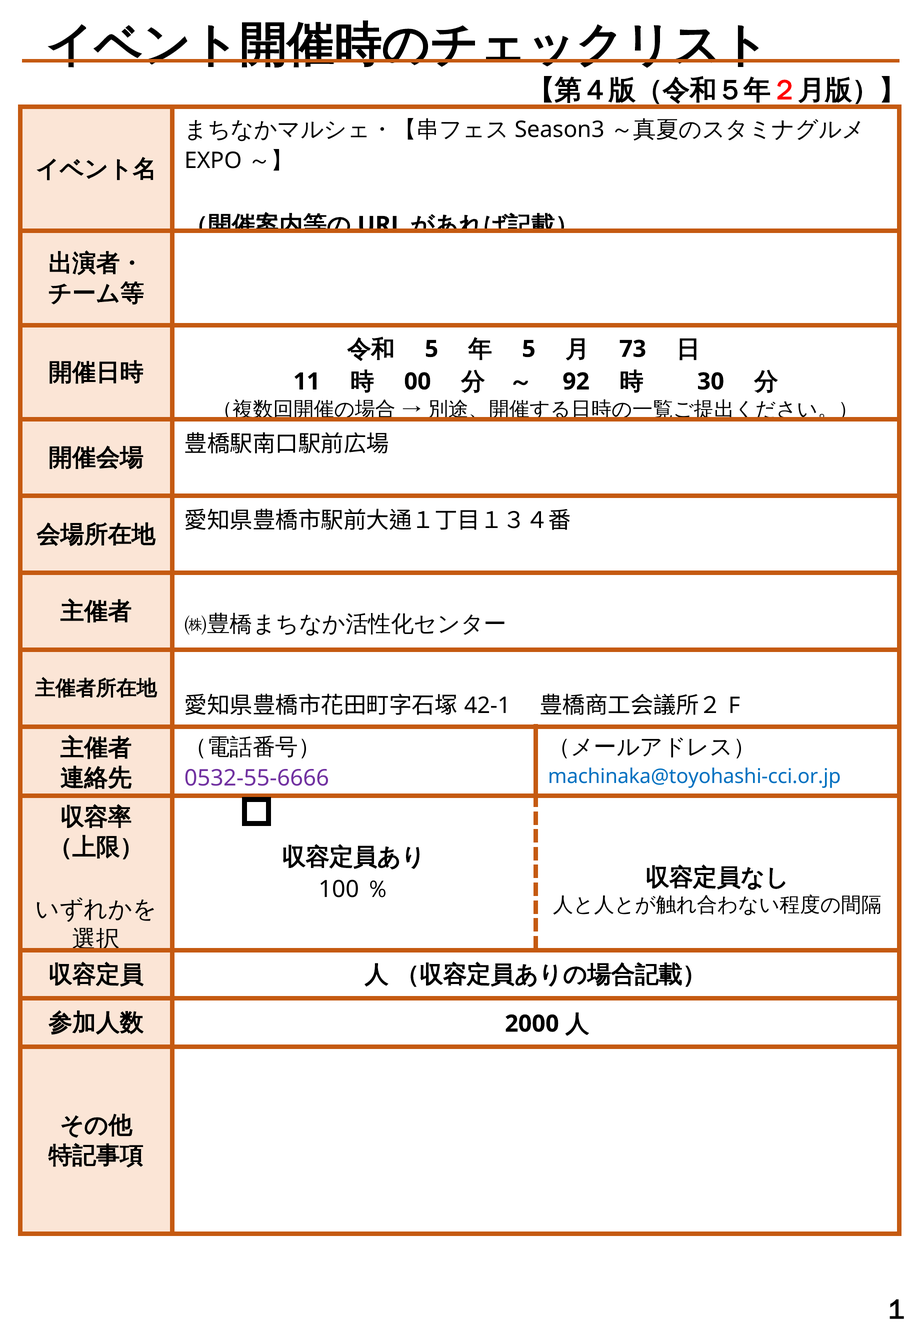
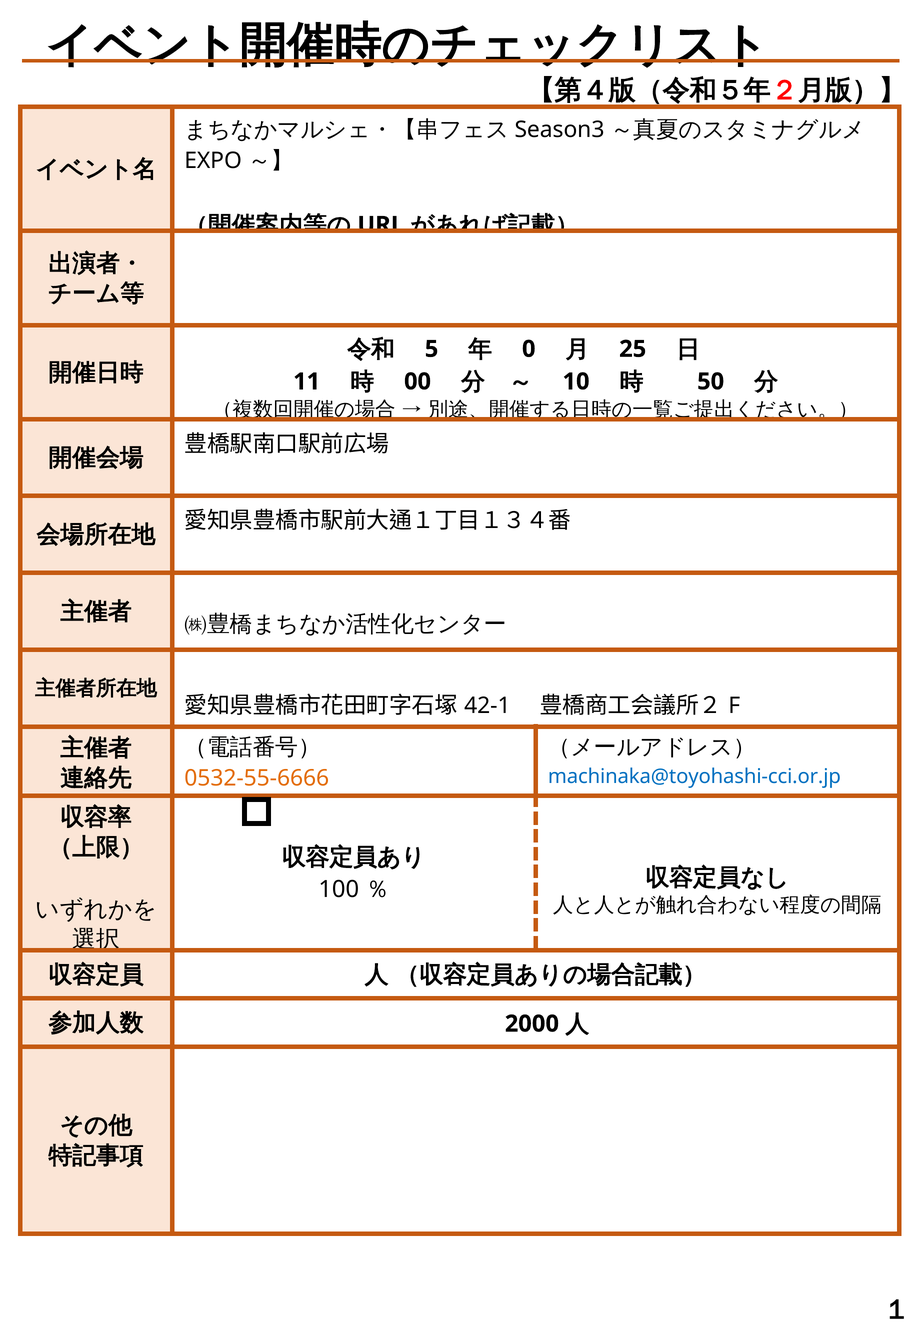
5 at (529, 349): 5 -> 0
73: 73 -> 25
92: 92 -> 10
30: 30 -> 50
0532-55-6666 colour: purple -> orange
